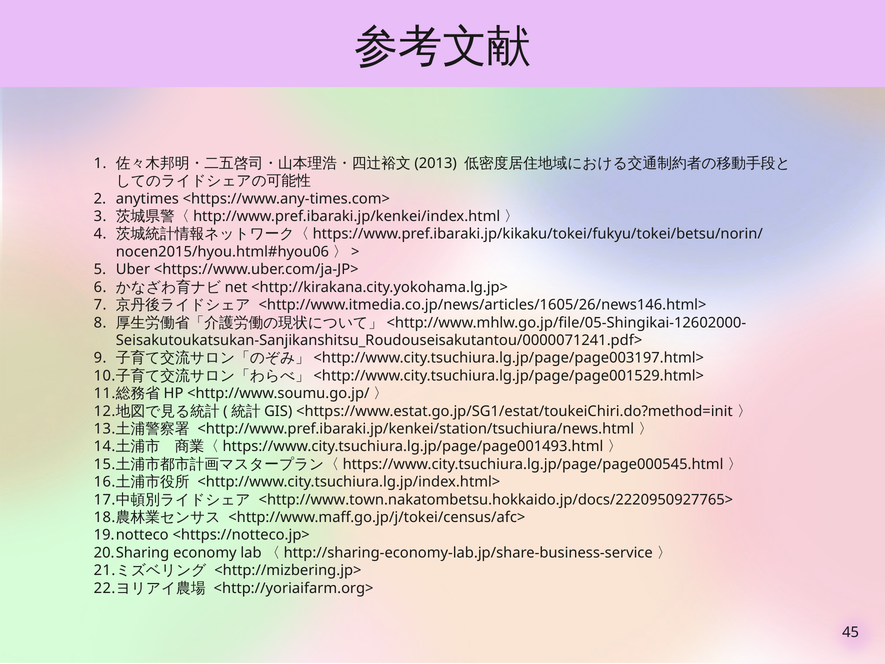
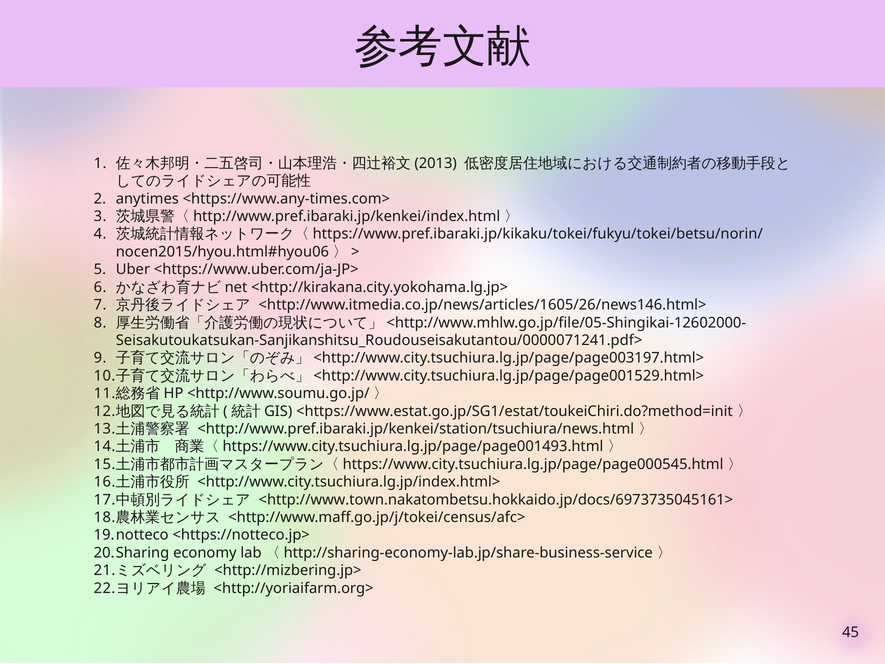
<http://www.town.nakatombetsu.hokkaido.jp/docs/2220950927765>: <http://www.town.nakatombetsu.hokkaido.jp/docs/2220950927765> -> <http://www.town.nakatombetsu.hokkaido.jp/docs/6973735045161>
